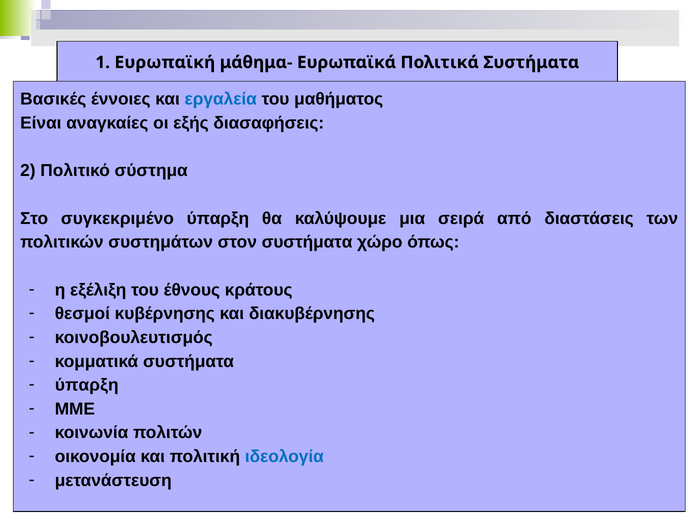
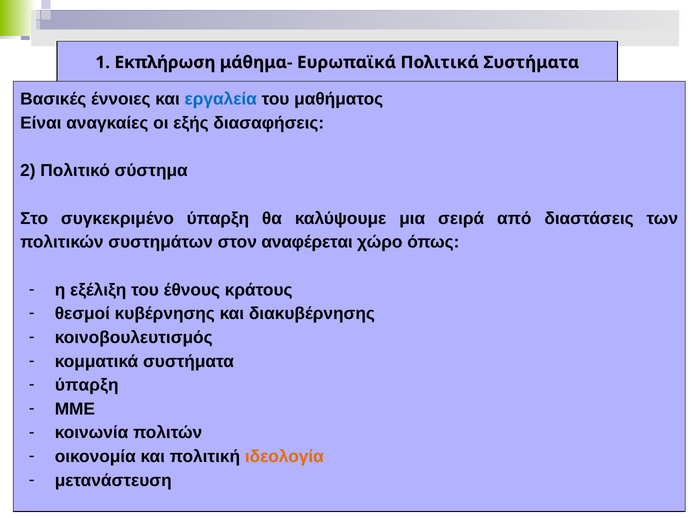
Ευρωπαϊκή: Ευρωπαϊκή -> Εκπλήρωση
στον συστήματα: συστήματα -> αναφέρεται
ιδεολογία colour: blue -> orange
